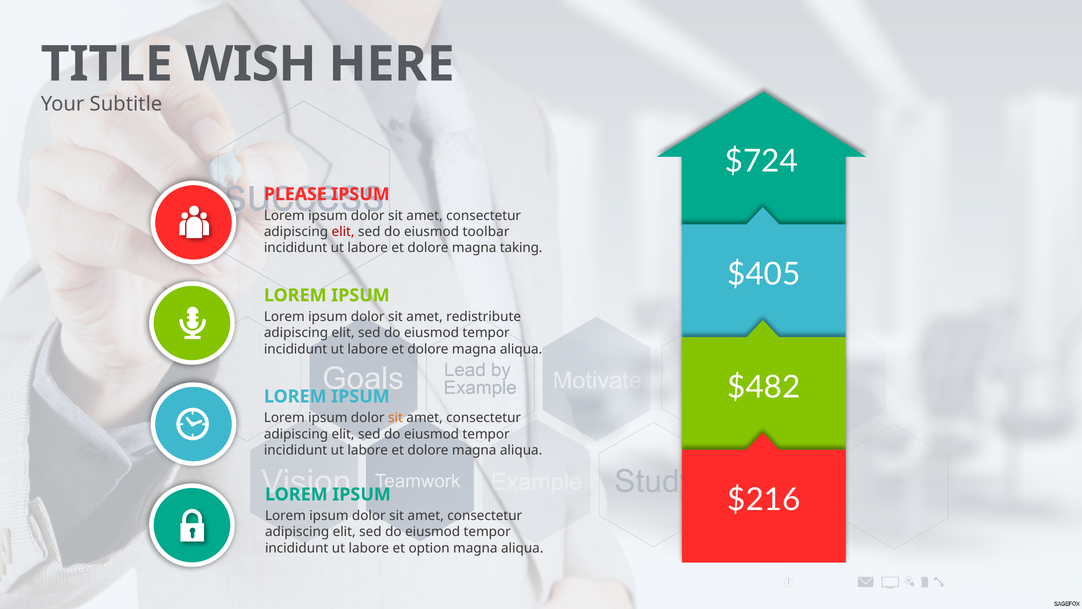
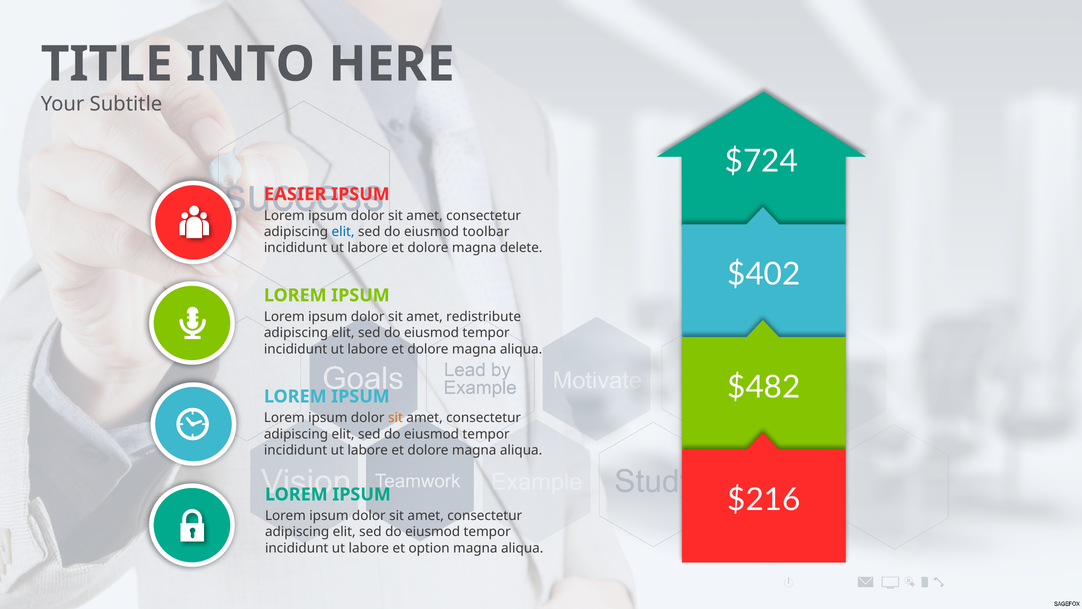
WISH: WISH -> INTO
PLEASE: PLEASE -> EASIER
elit at (343, 232) colour: red -> blue
taking: taking -> delete
$405: $405 -> $402
